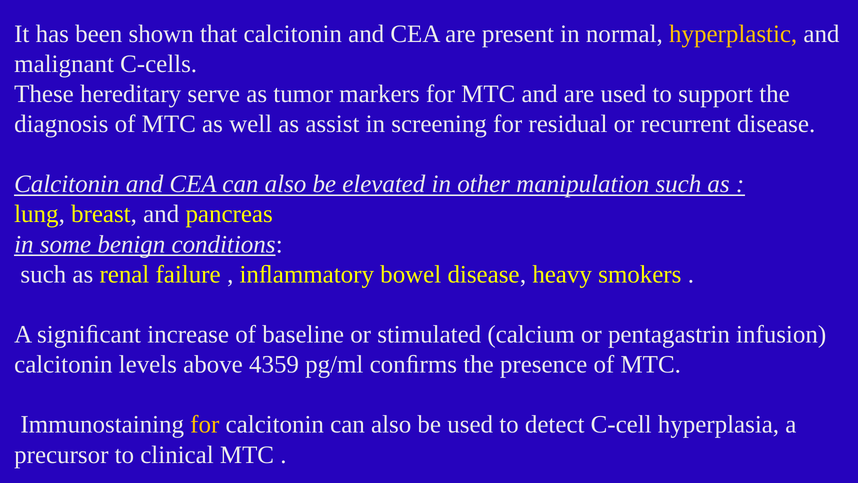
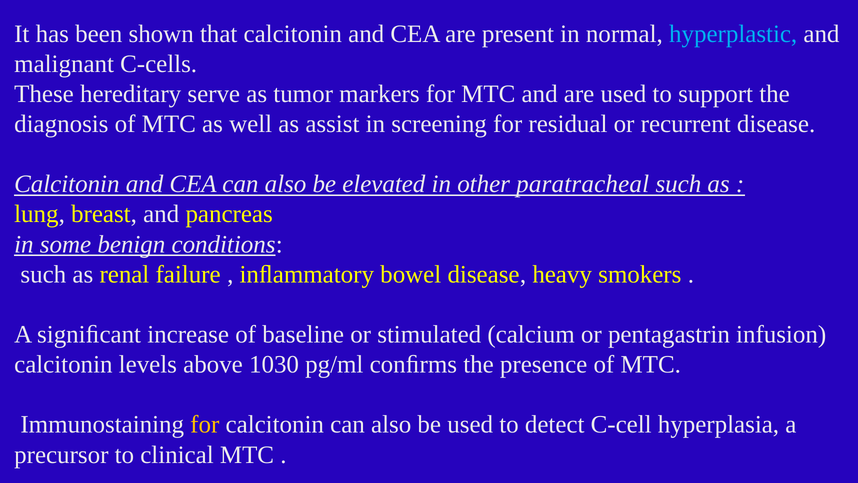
hyperplastic colour: yellow -> light blue
manipulation: manipulation -> paratracheal
4359: 4359 -> 1030
